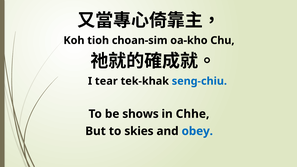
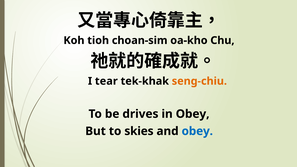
seng-chiu colour: blue -> orange
shows: shows -> drives
in Chhe: Chhe -> Obey
